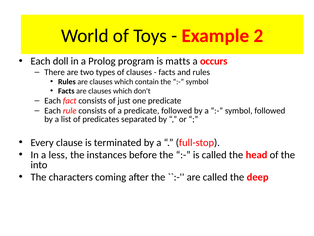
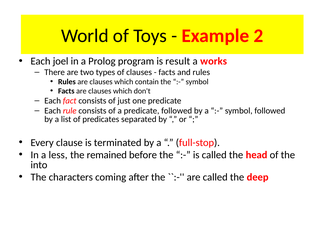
doll: doll -> joel
matts: matts -> result
occurs: occurs -> works
instances: instances -> remained
